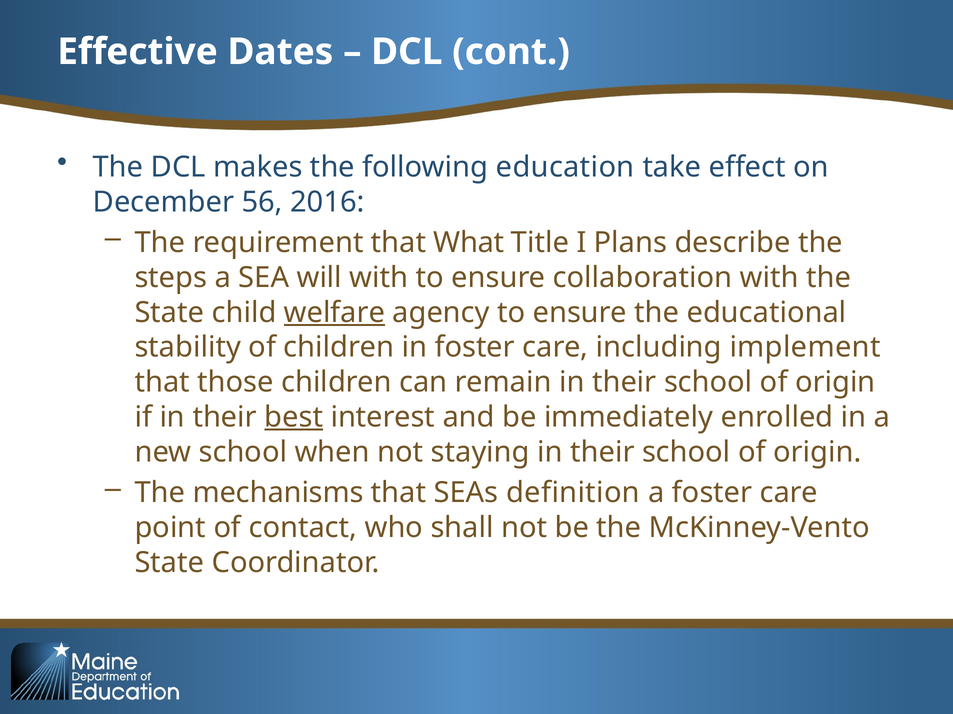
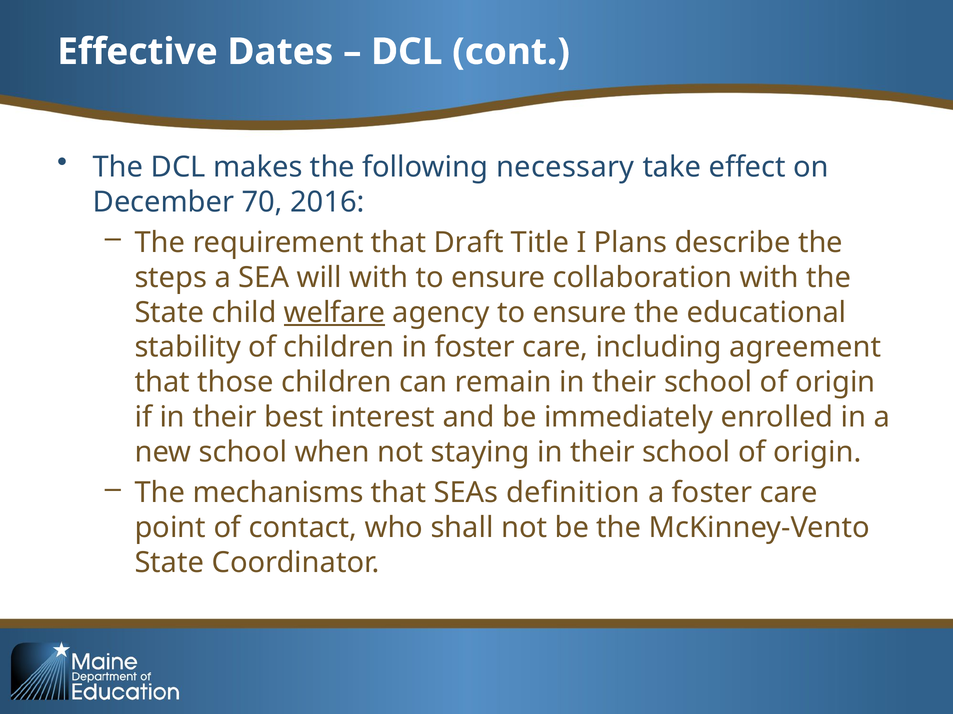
education: education -> necessary
56: 56 -> 70
What: What -> Draft
implement: implement -> agreement
best underline: present -> none
